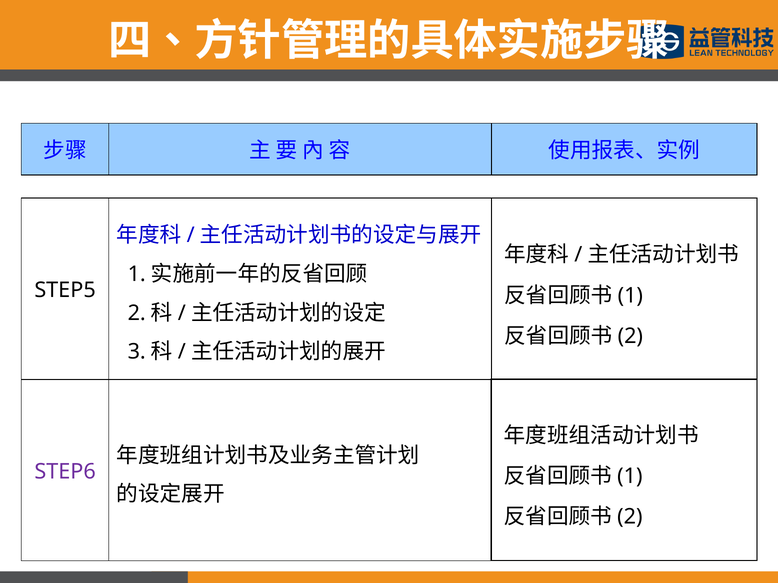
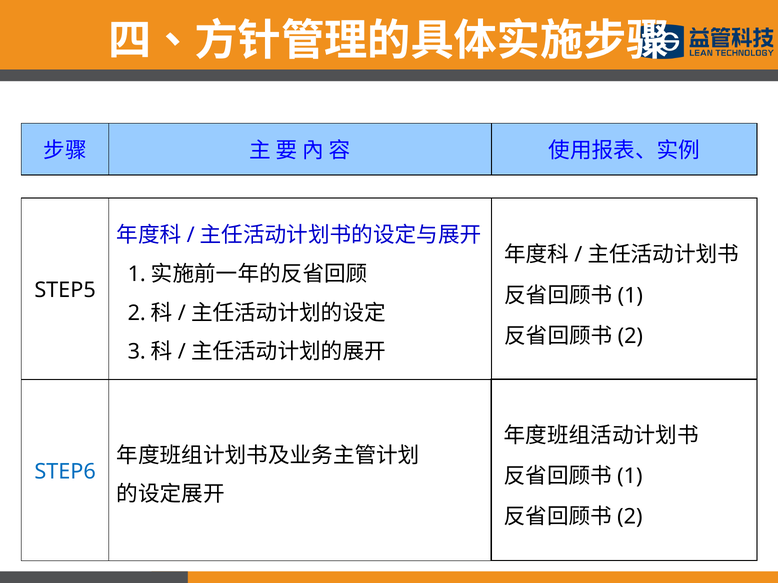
STEP6 colour: purple -> blue
